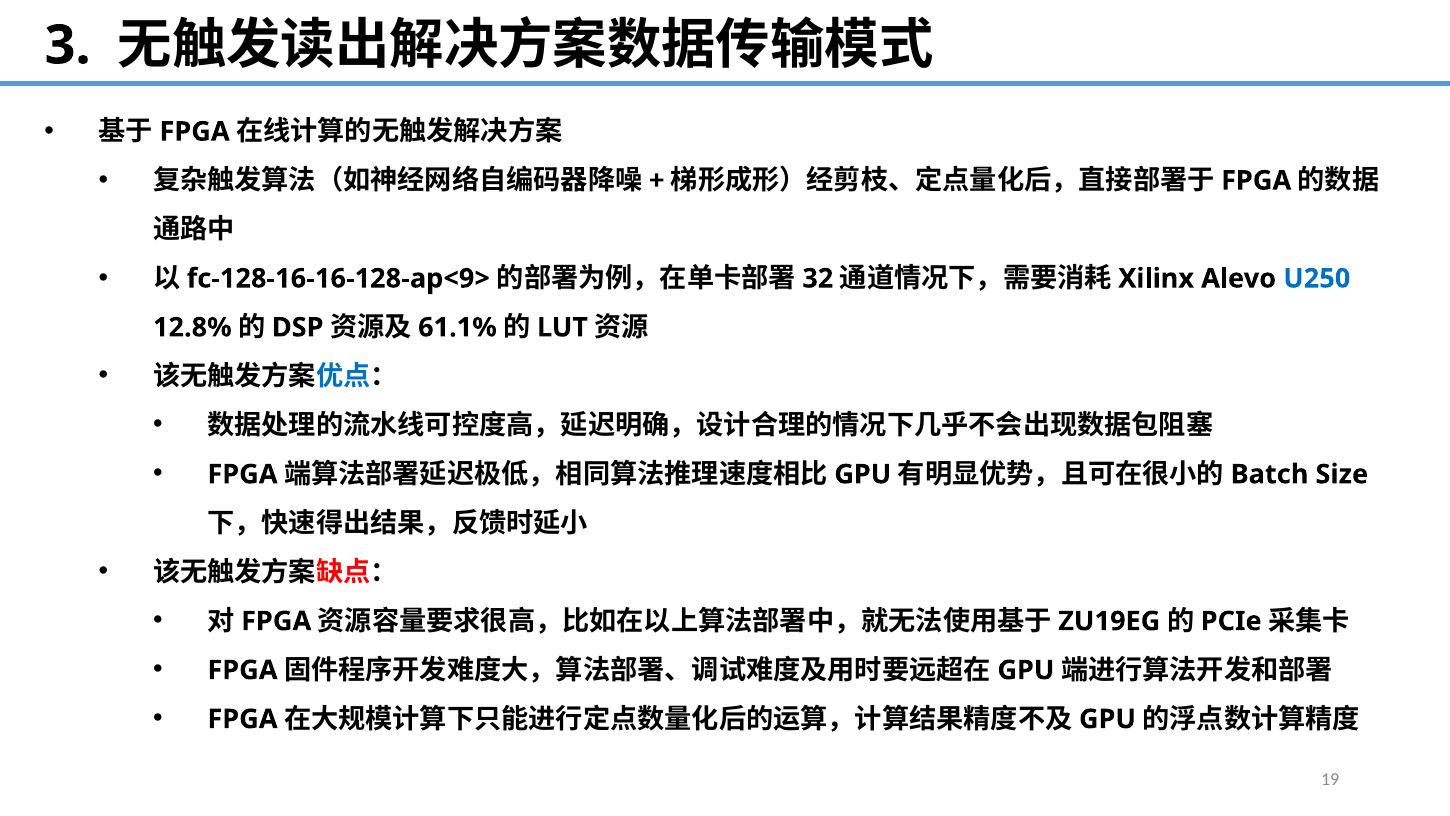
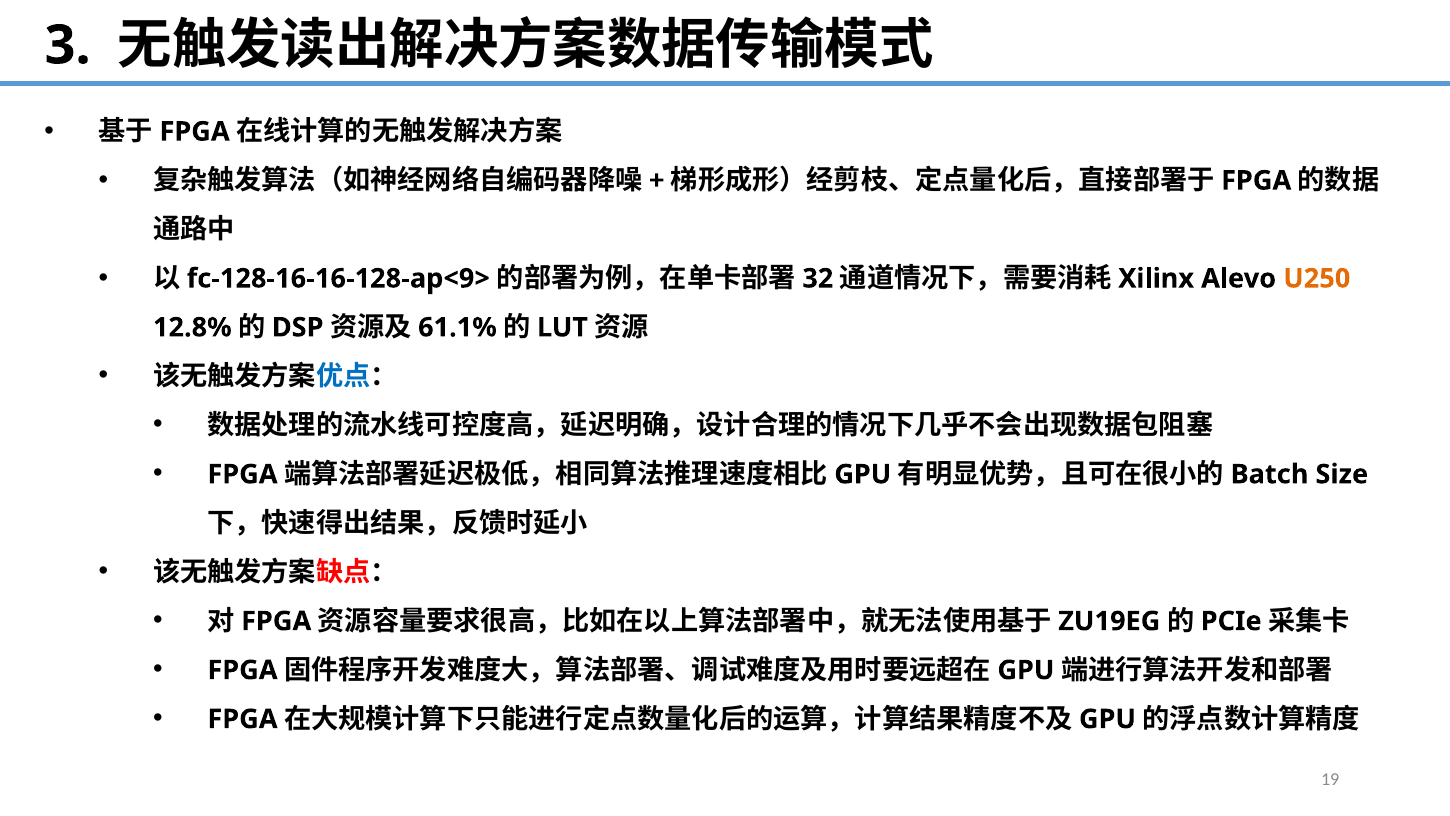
U250 colour: blue -> orange
